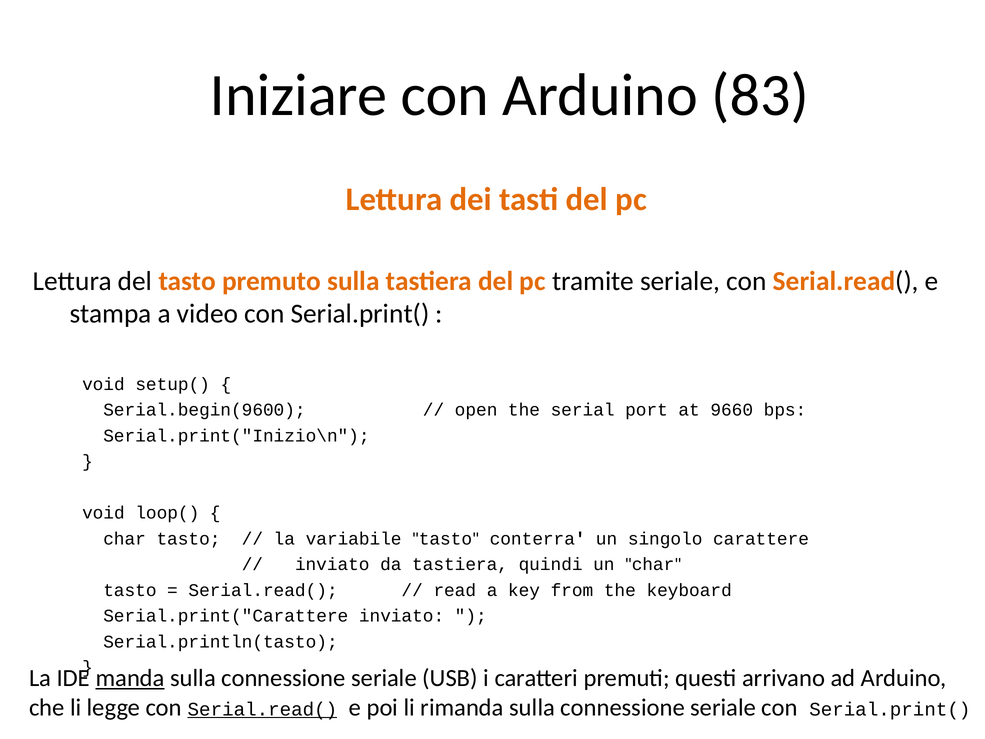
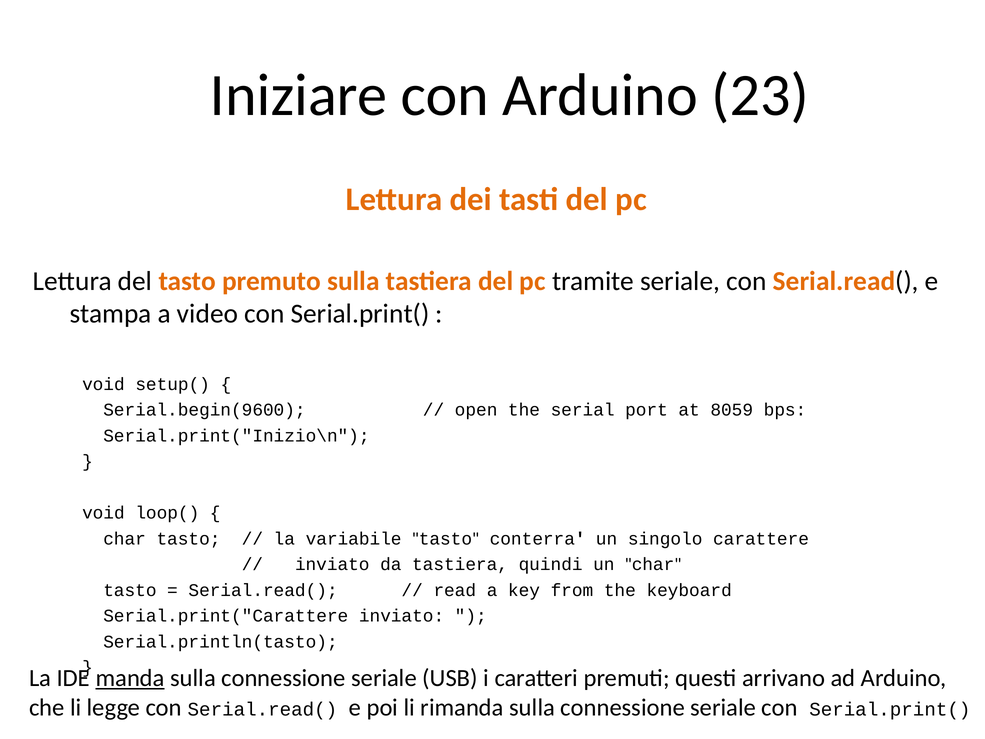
83: 83 -> 23
9660: 9660 -> 8059
Serial.read( at (262, 709) underline: present -> none
